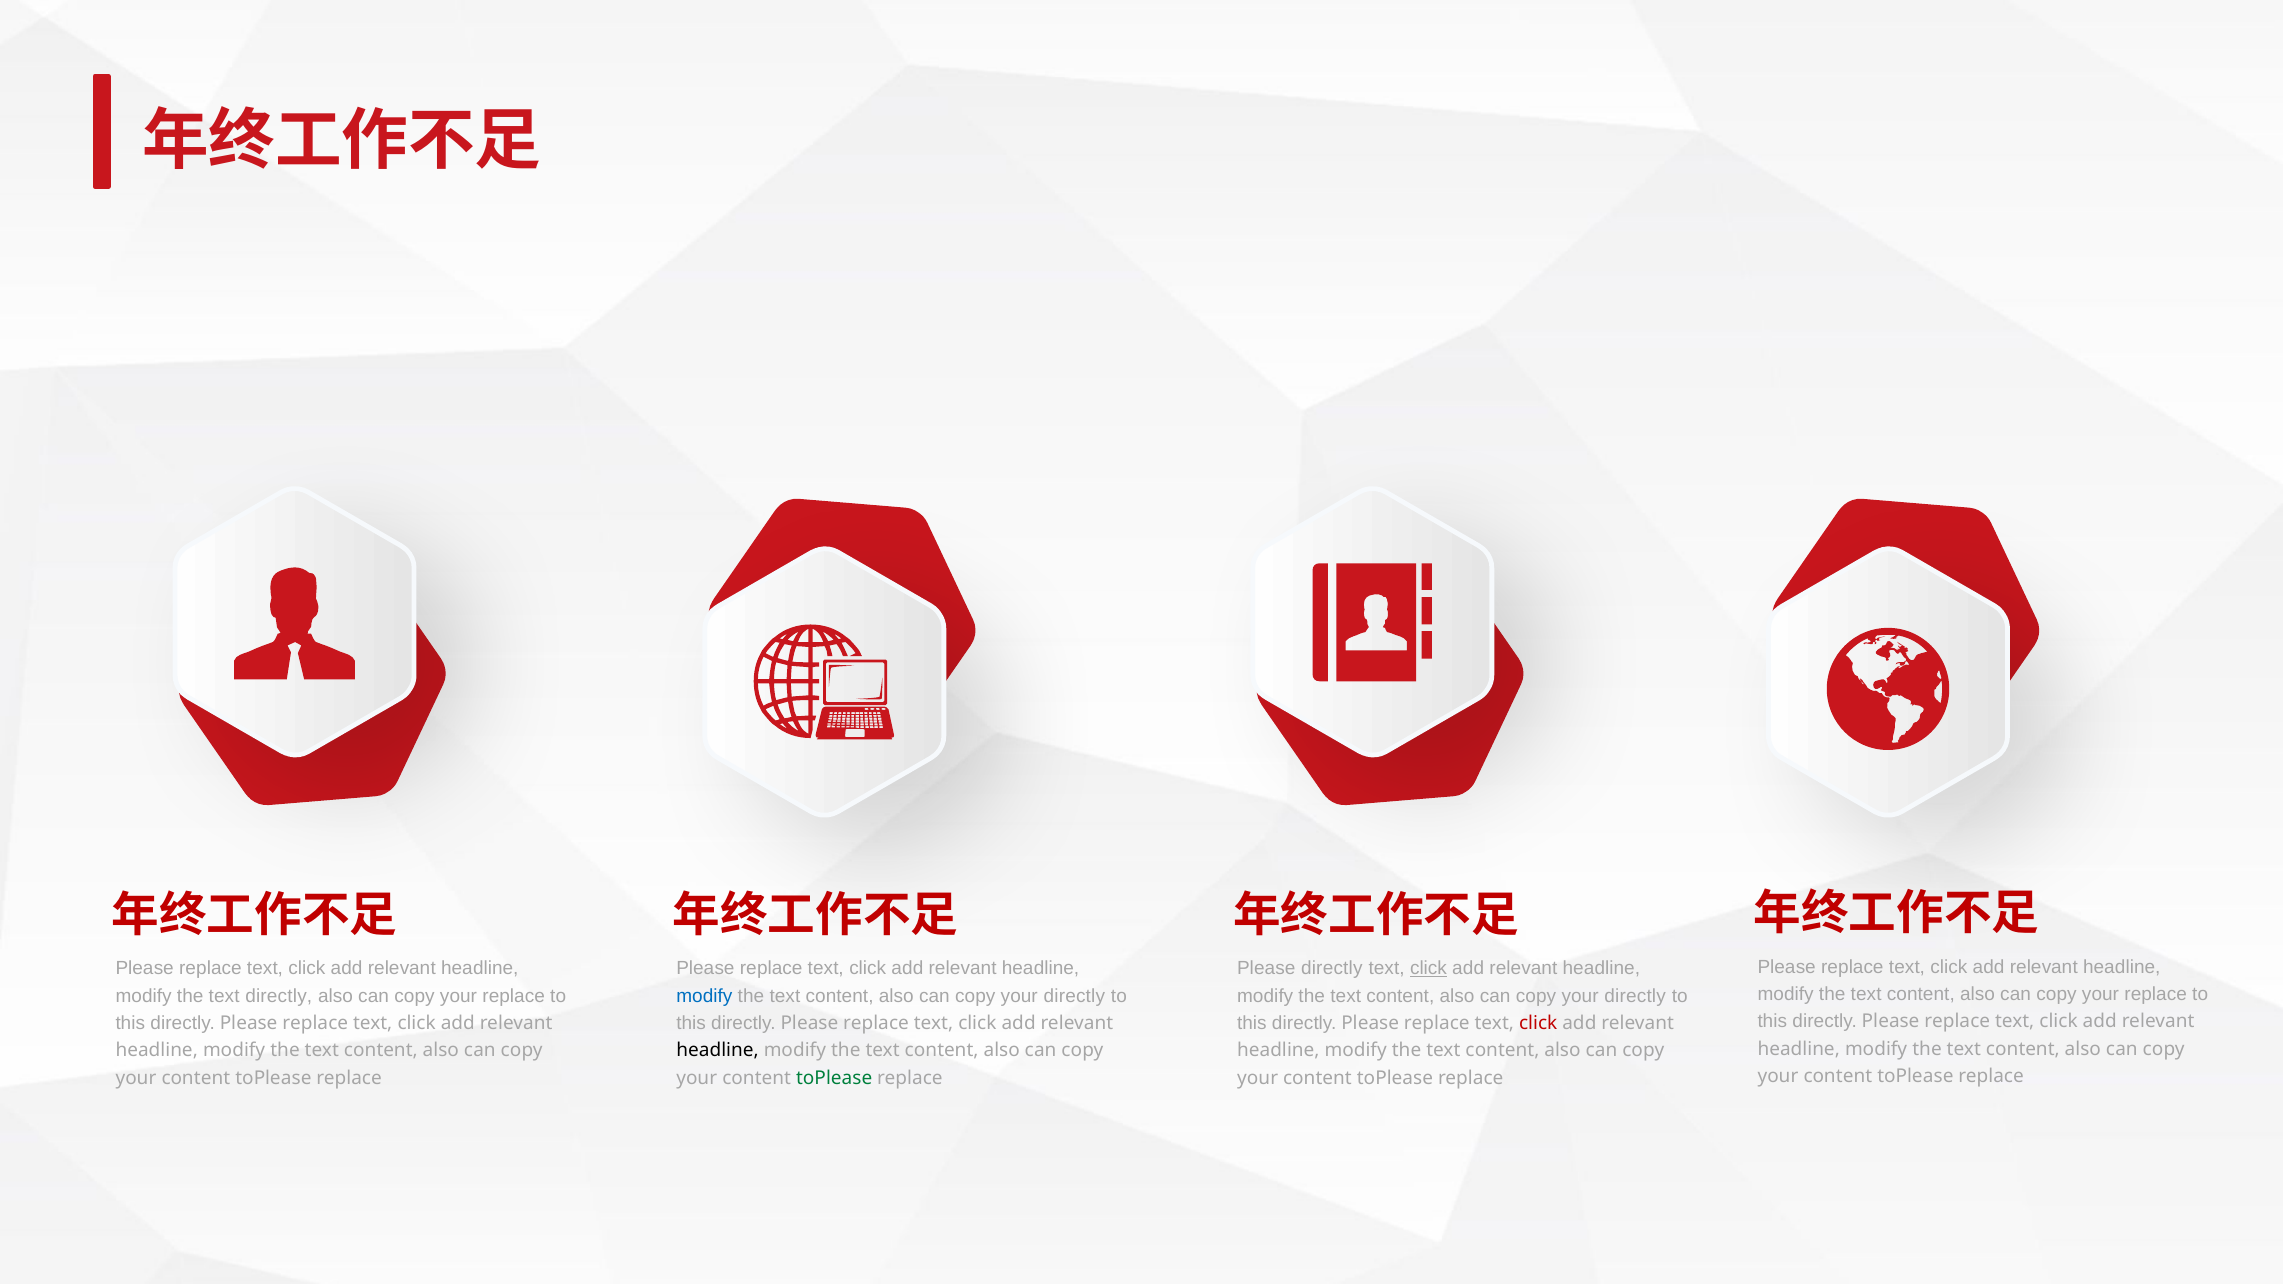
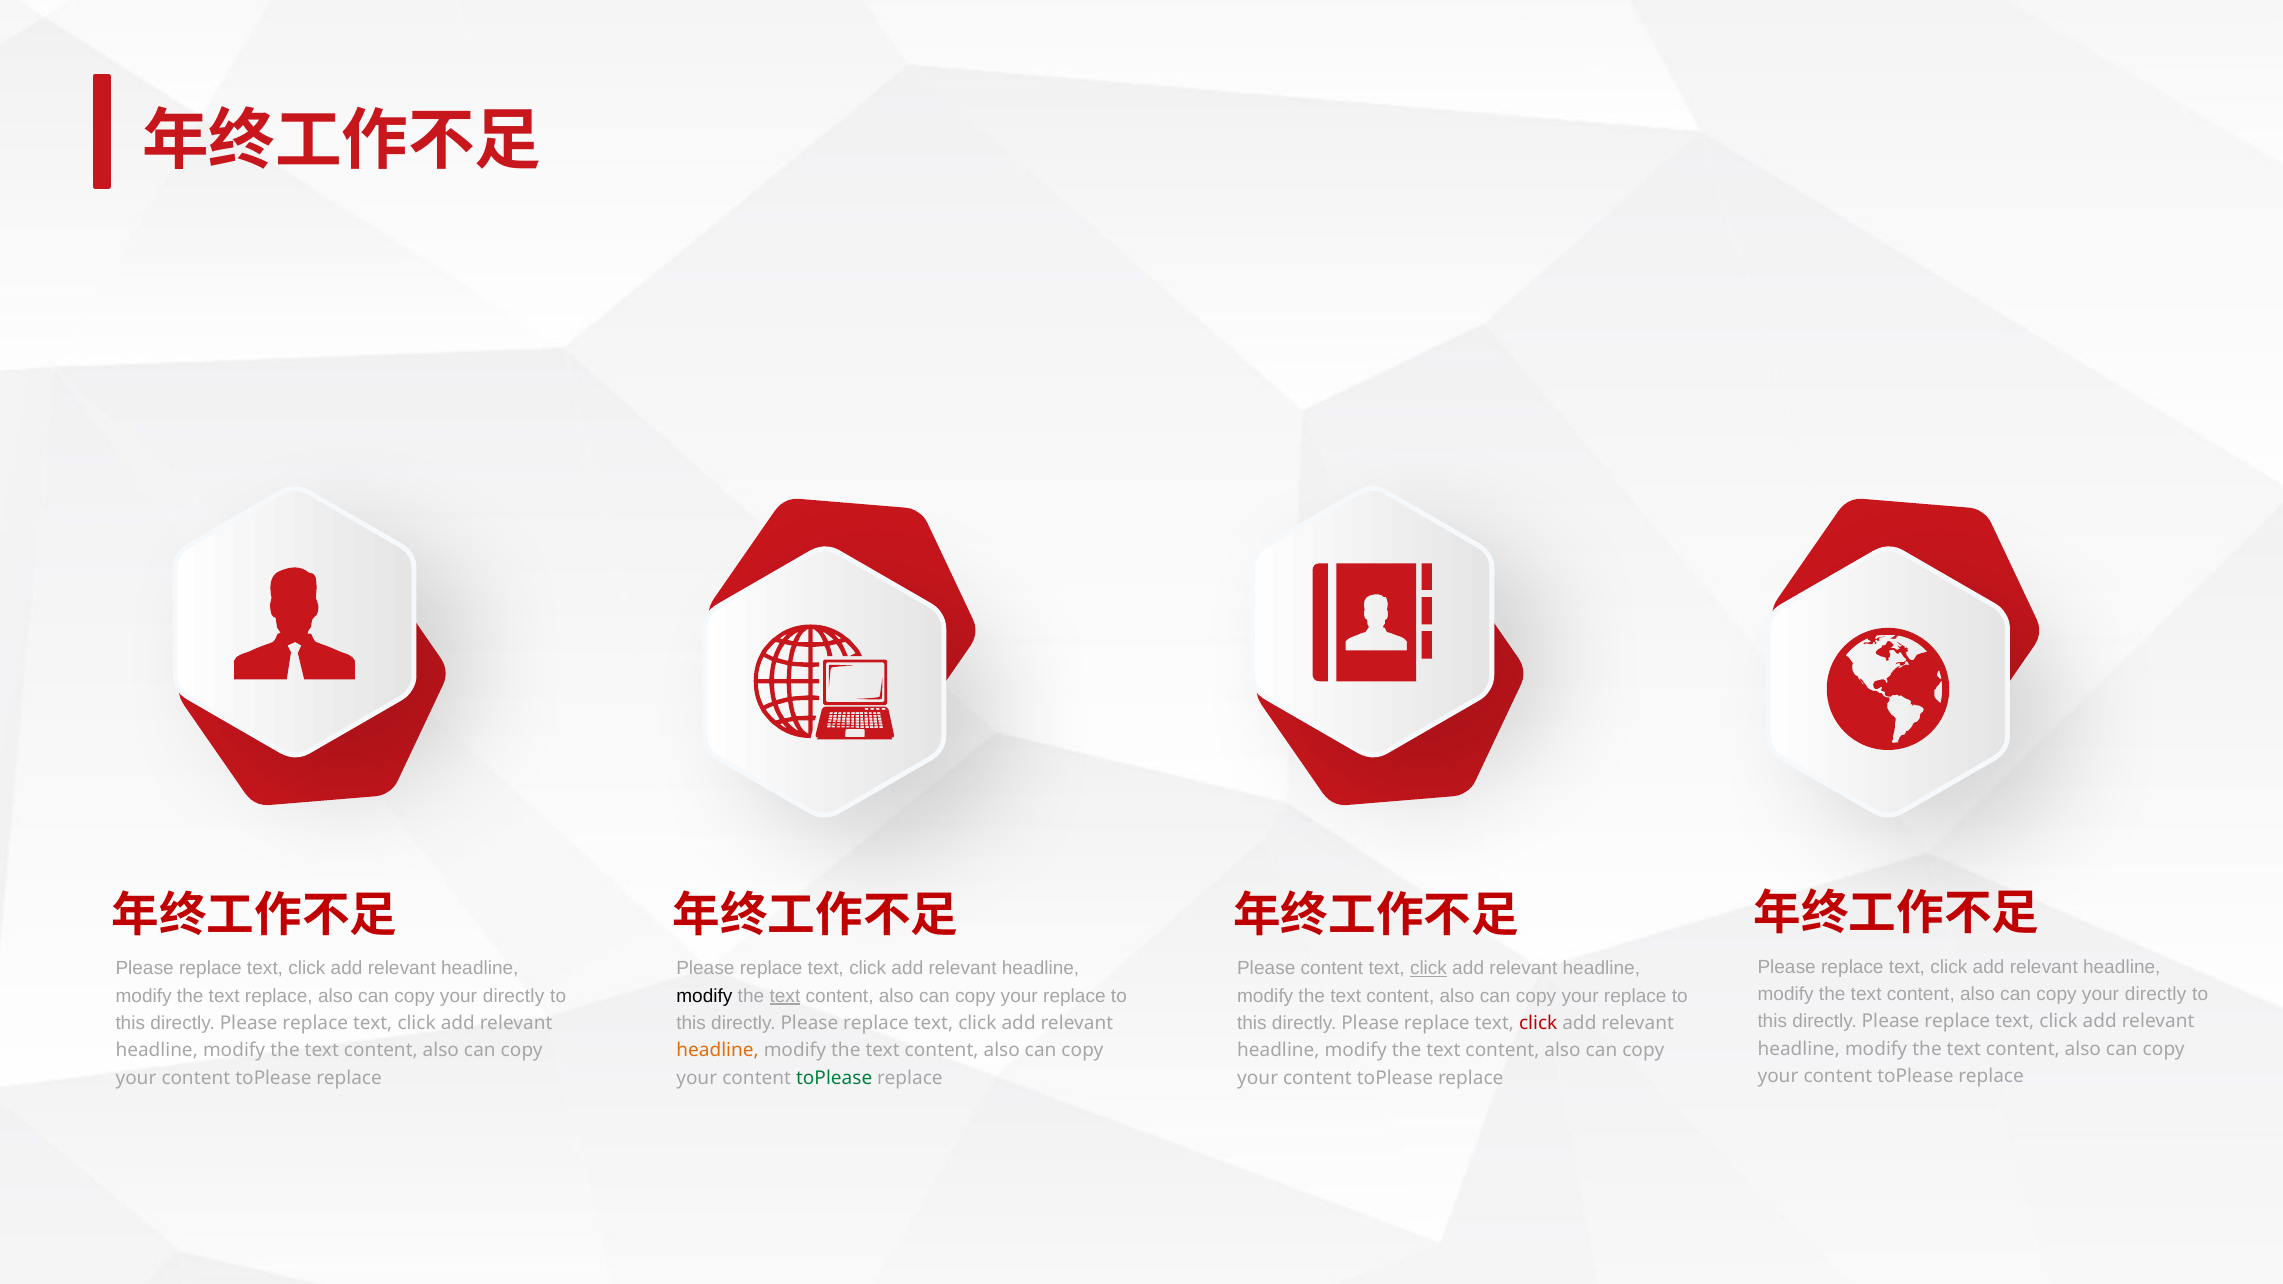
Please directly: directly -> content
replace at (2156, 994): replace -> directly
text directly: directly -> replace
replace at (514, 996): replace -> directly
modify at (704, 996) colour: blue -> black
text at (785, 996) underline: none -> present
directly at (1074, 996): directly -> replace
directly at (1635, 996): directly -> replace
headline at (718, 1051) colour: black -> orange
